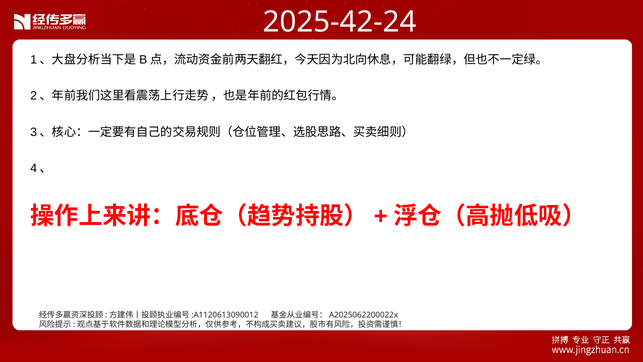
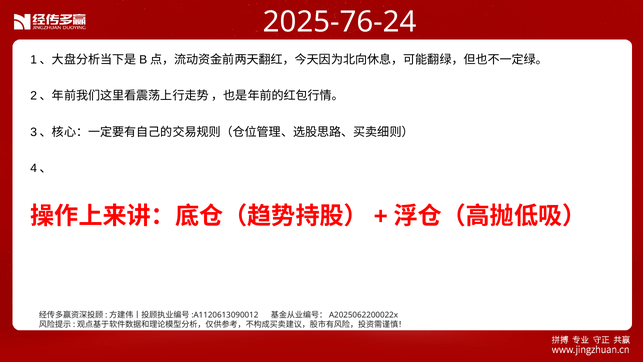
2025-42-24: 2025-42-24 -> 2025-76-24
